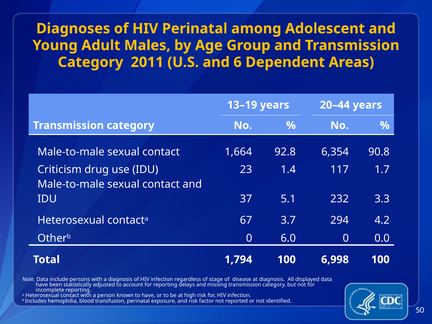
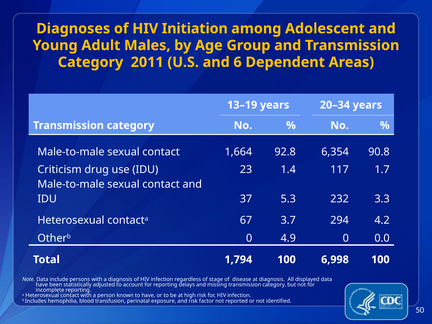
HIV Perinatal: Perinatal -> Initiation
20–44: 20–44 -> 20–34
5.1: 5.1 -> 5.3
6.0: 6.0 -> 4.9
